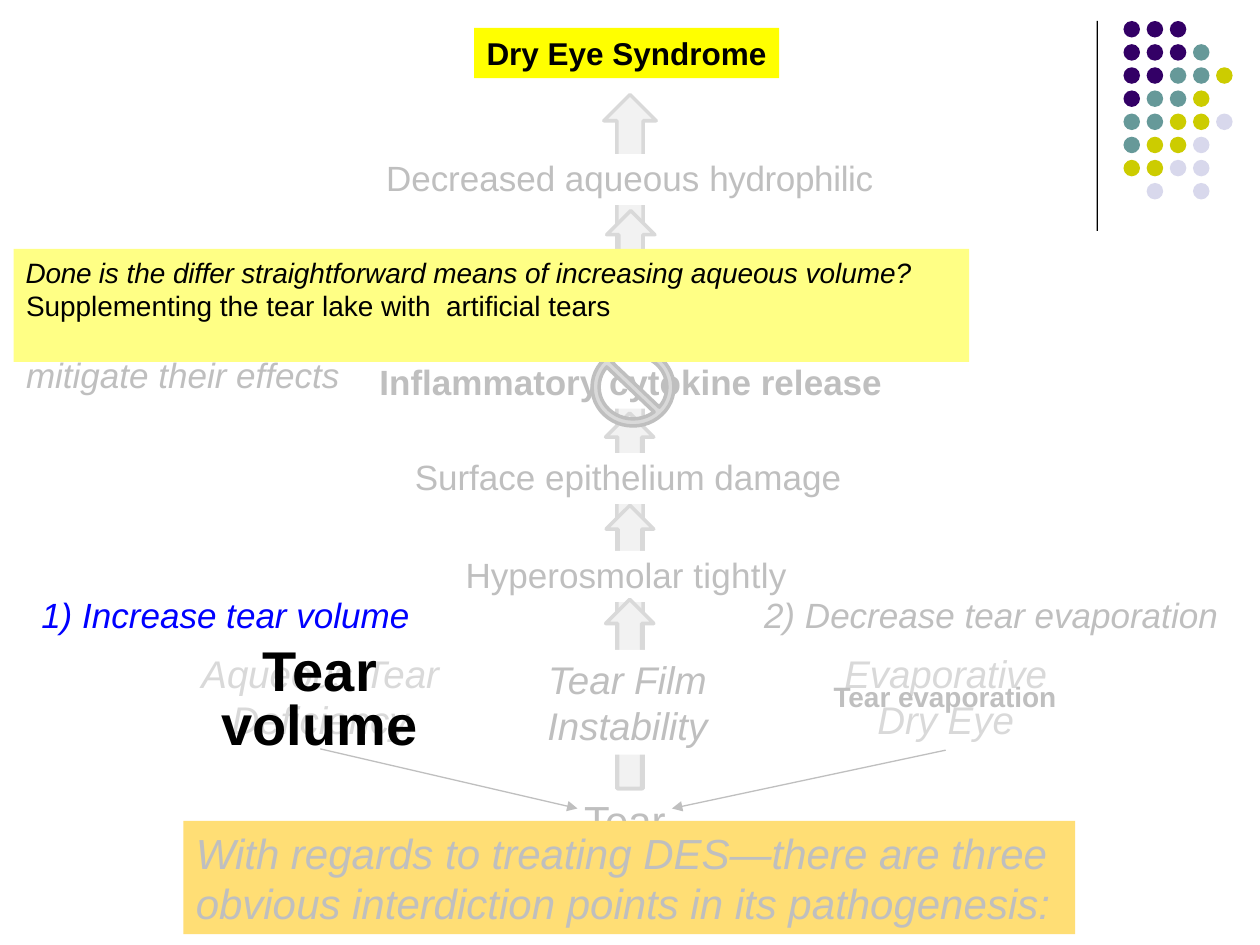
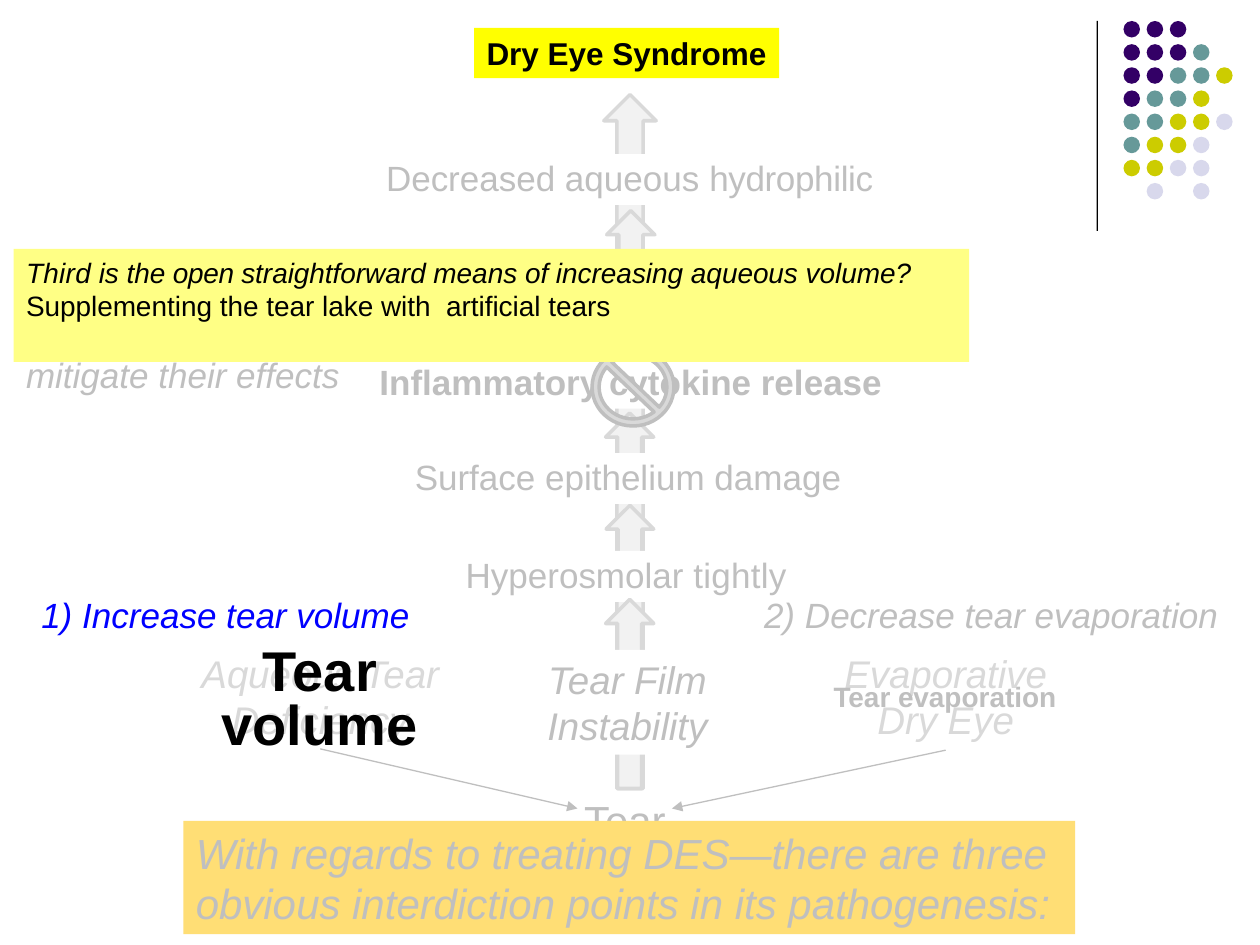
Done: Done -> Third
differ: differ -> open
